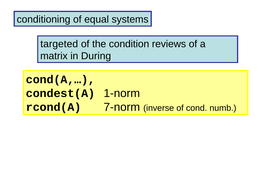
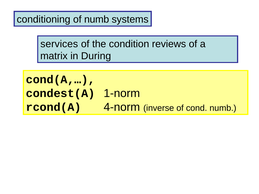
of equal: equal -> numb
targeted: targeted -> services
7-norm: 7-norm -> 4-norm
